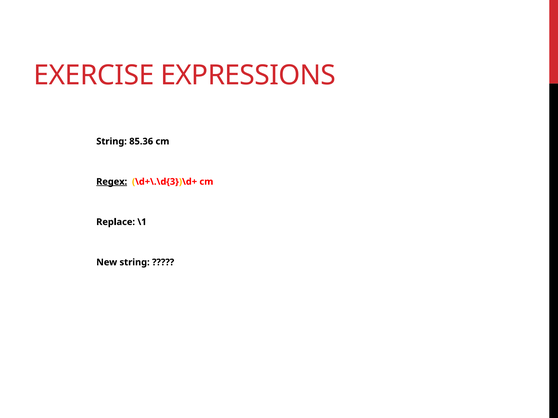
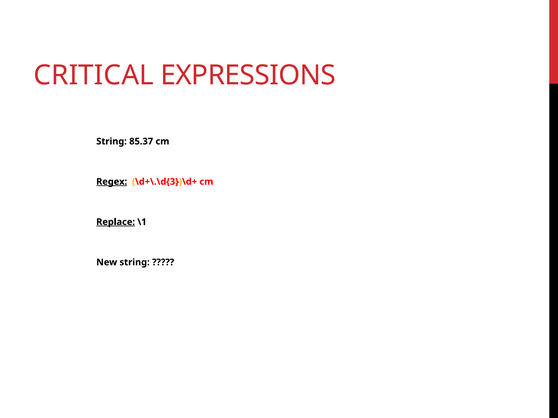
EXERCISE: EXERCISE -> CRITICAL
85.36: 85.36 -> 85.37
Replace underline: none -> present
